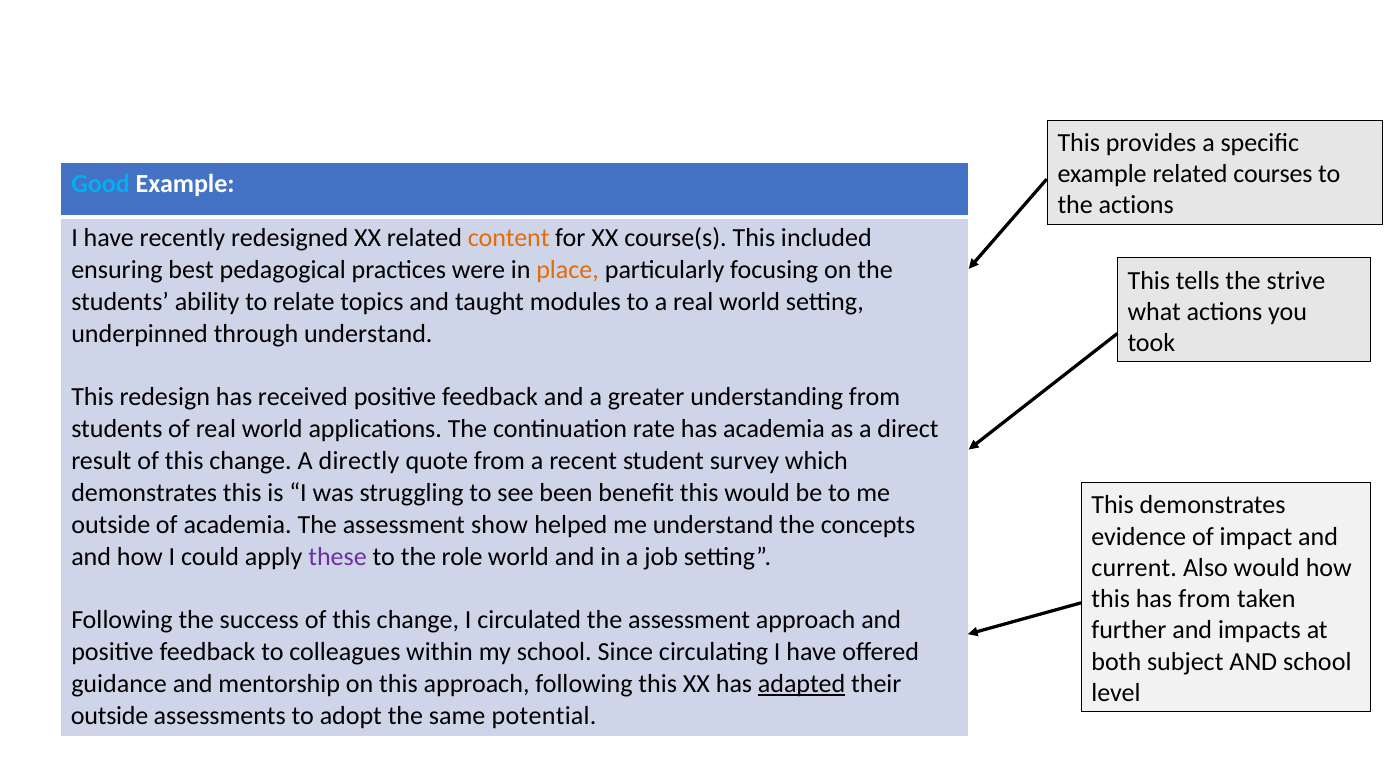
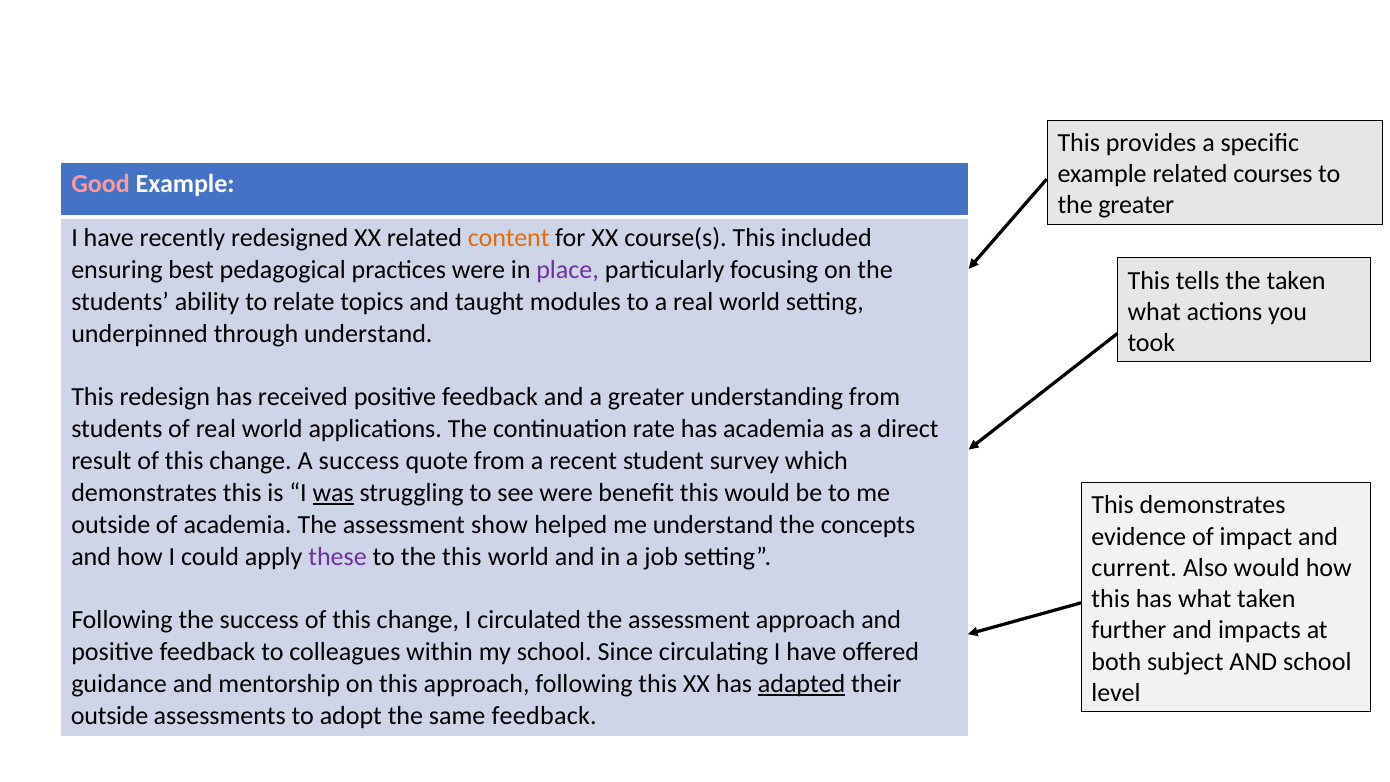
Good colour: light blue -> pink
the actions: actions -> greater
place colour: orange -> purple
the strive: strive -> taken
A directly: directly -> success
was underline: none -> present
see been: been -> were
the role: role -> this
has from: from -> what
same potential: potential -> feedback
